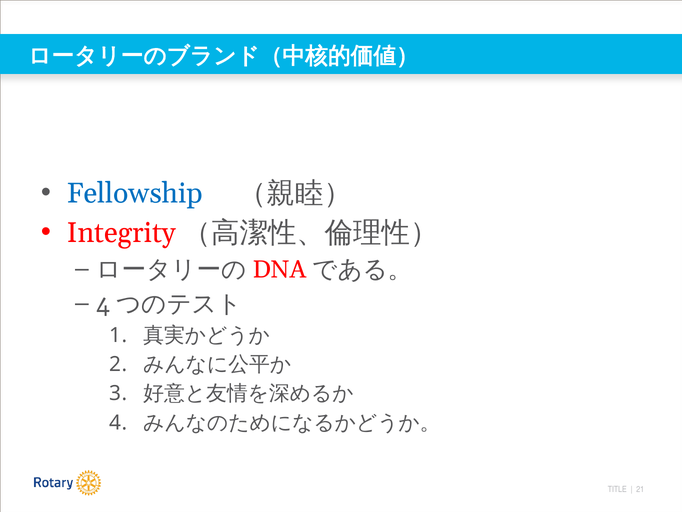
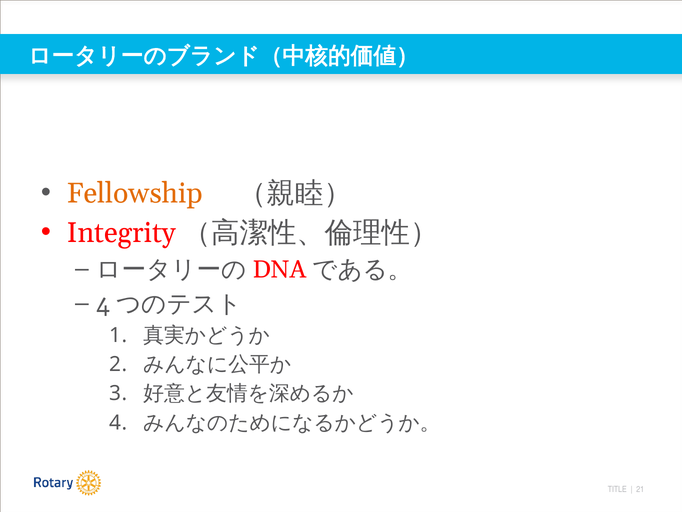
Fellowship colour: blue -> orange
